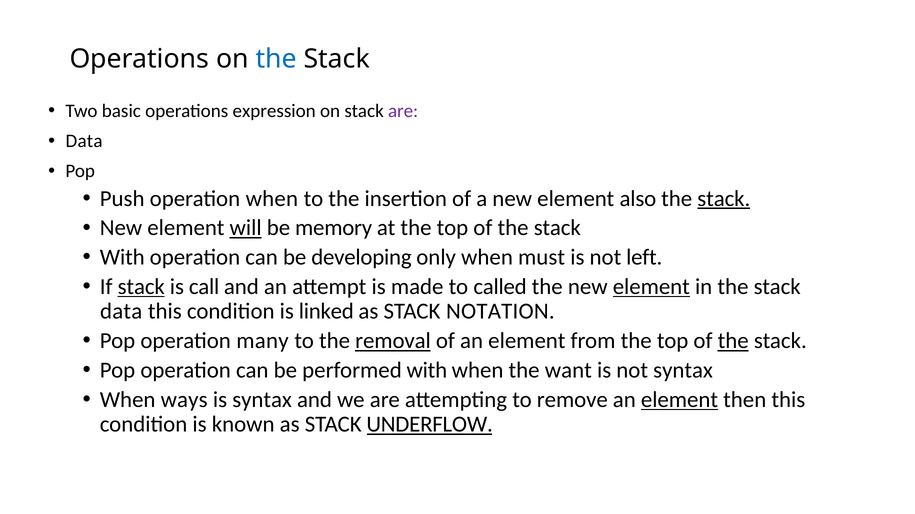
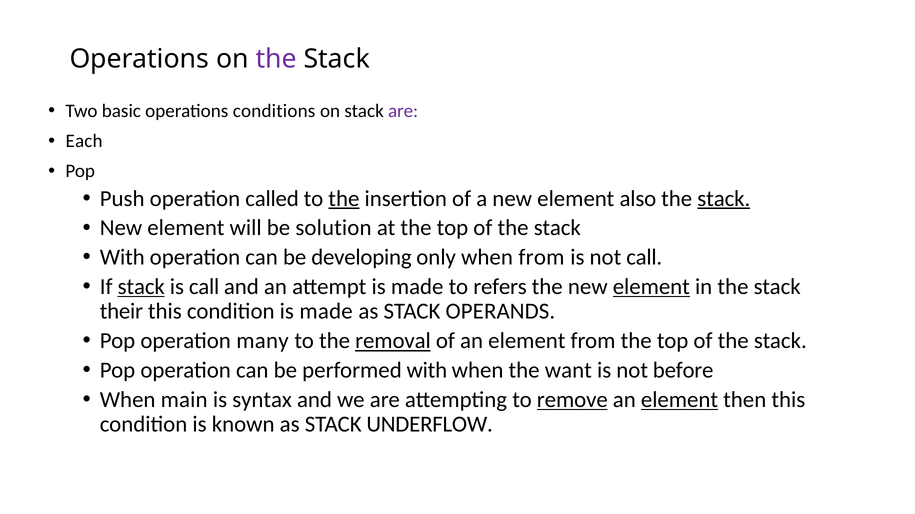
the at (276, 59) colour: blue -> purple
expression: expression -> conditions
Data at (84, 141): Data -> Each
operation when: when -> called
the at (344, 199) underline: none -> present
will underline: present -> none
memory: memory -> solution
when must: must -> from
not left: left -> call
called: called -> refers
data at (121, 312): data -> their
condition is linked: linked -> made
NOTATION: NOTATION -> OPERANDS
the at (733, 341) underline: present -> none
not syntax: syntax -> before
ways: ways -> main
remove underline: none -> present
UNDERFLOW underline: present -> none
